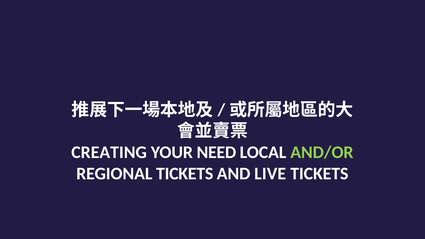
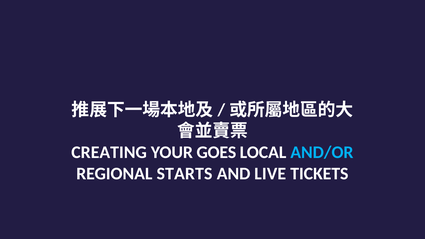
NEED: NEED -> GOES
AND/OR colour: light green -> light blue
REGIONAL TICKETS: TICKETS -> STARTS
